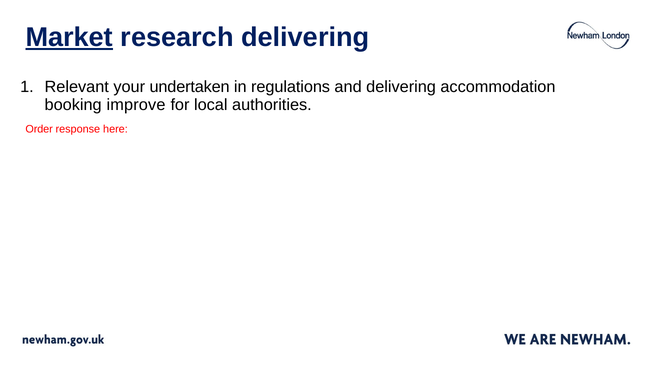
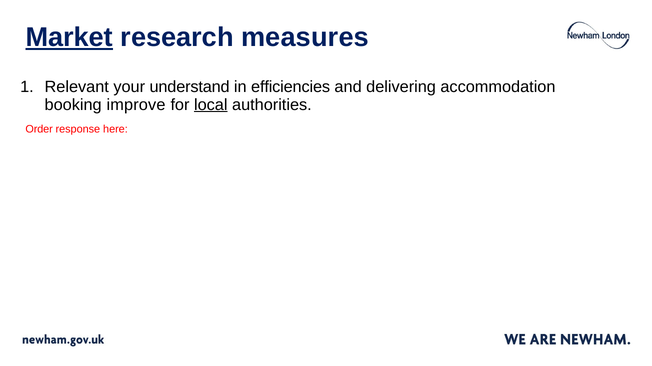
research delivering: delivering -> measures
undertaken: undertaken -> understand
regulations: regulations -> efficiencies
local underline: none -> present
